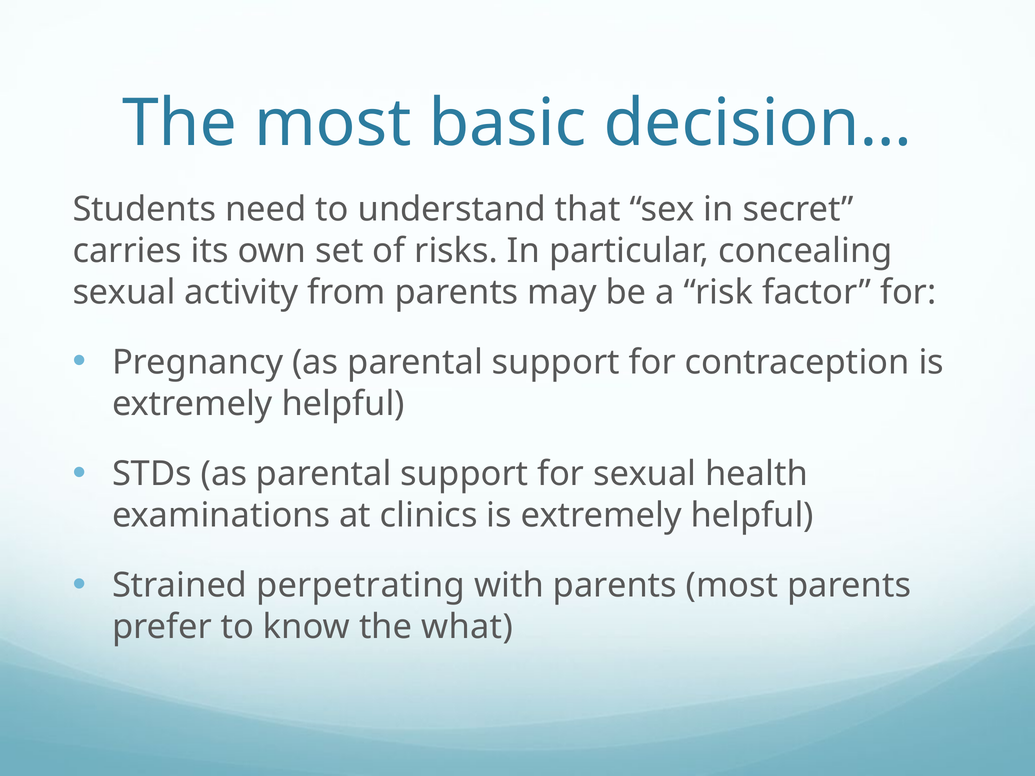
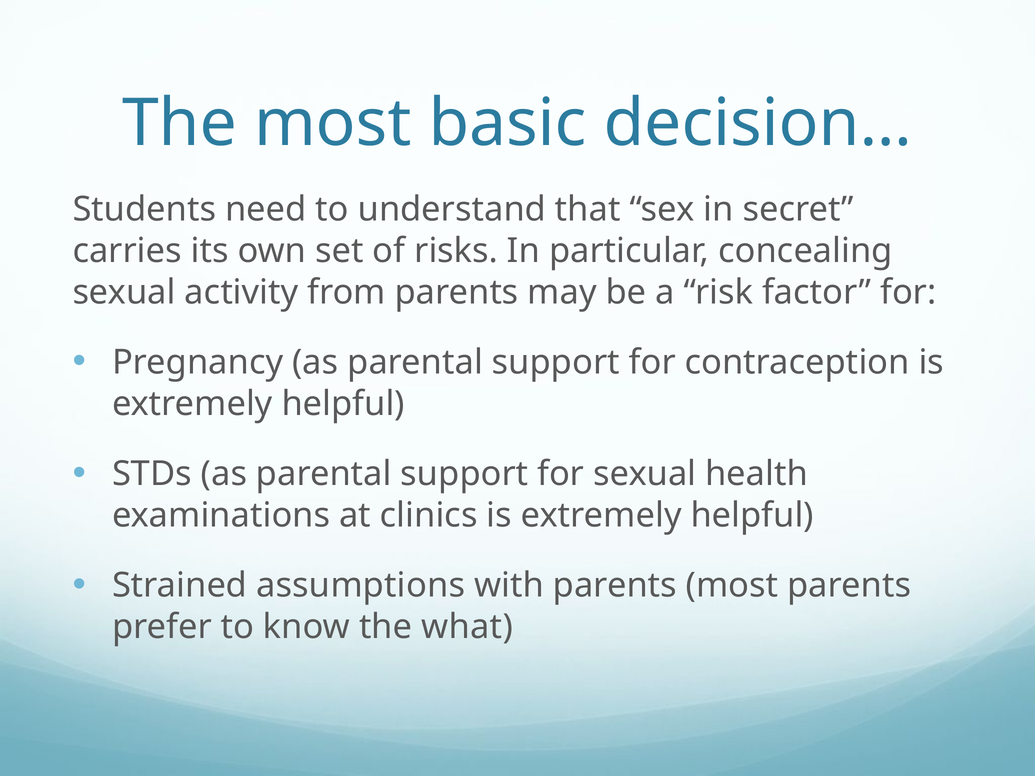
perpetrating: perpetrating -> assumptions
